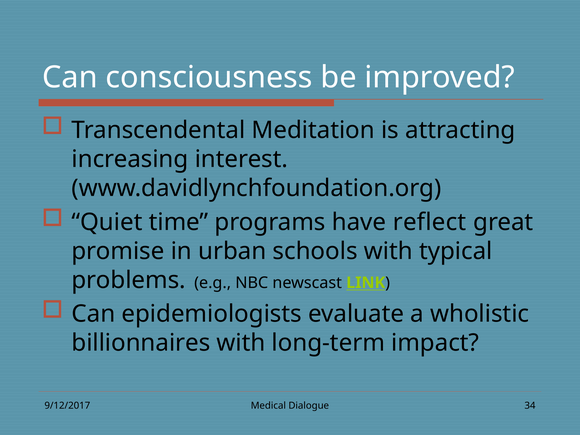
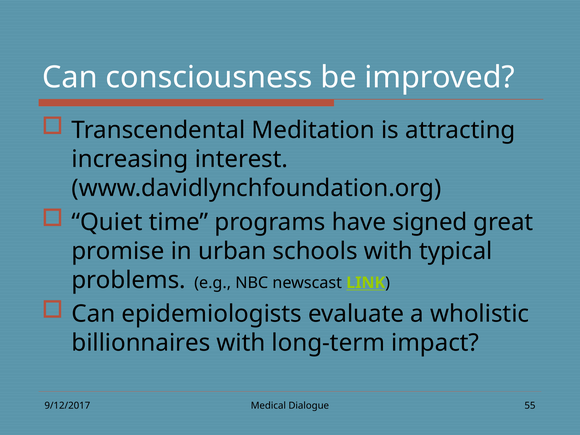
reflect: reflect -> signed
34: 34 -> 55
